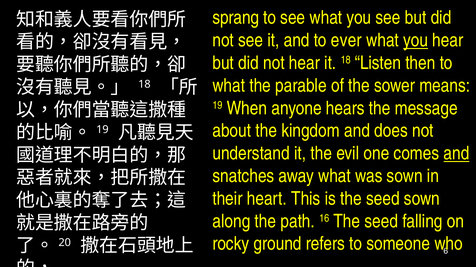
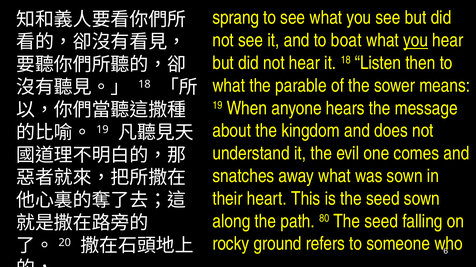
ever: ever -> boat
and at (457, 154) underline: present -> none
16: 16 -> 80
